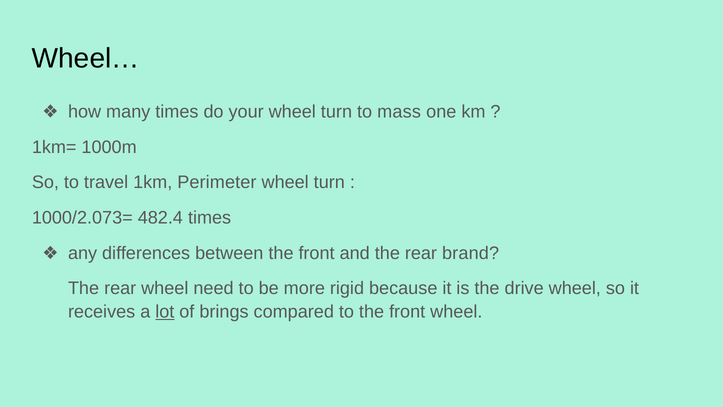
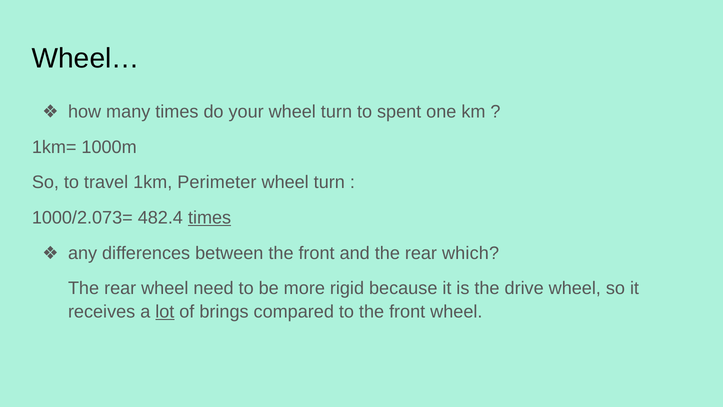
mass: mass -> spent
times at (210, 218) underline: none -> present
brand: brand -> which
